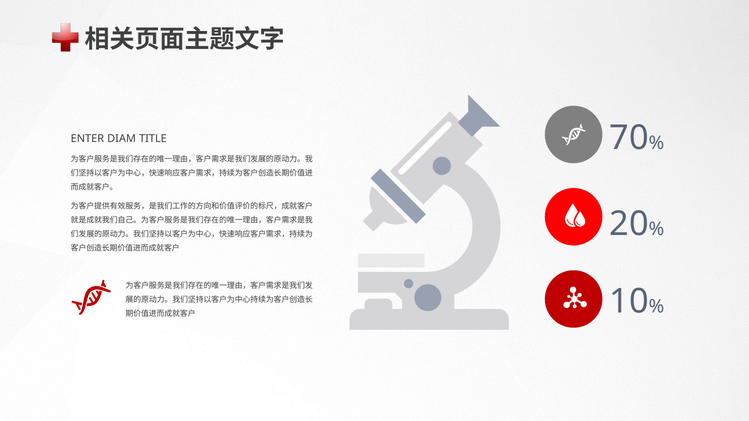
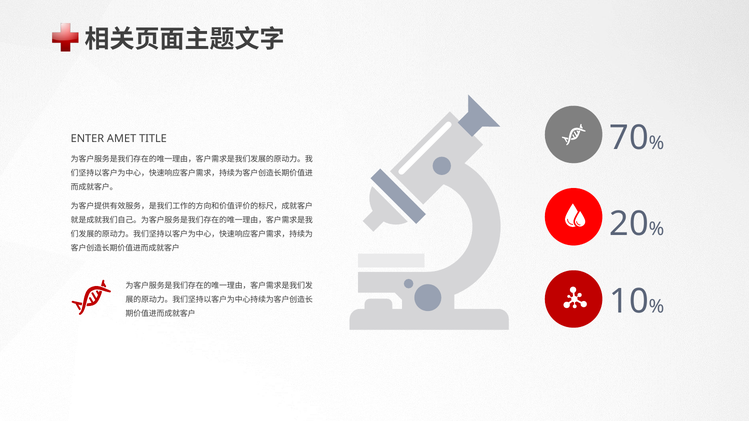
DIAM: DIAM -> AMET
